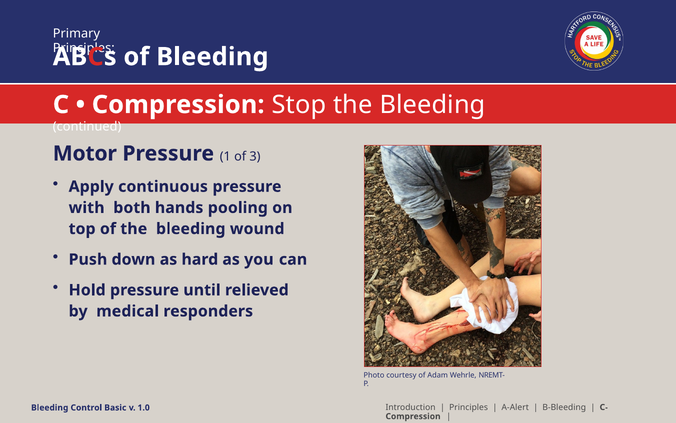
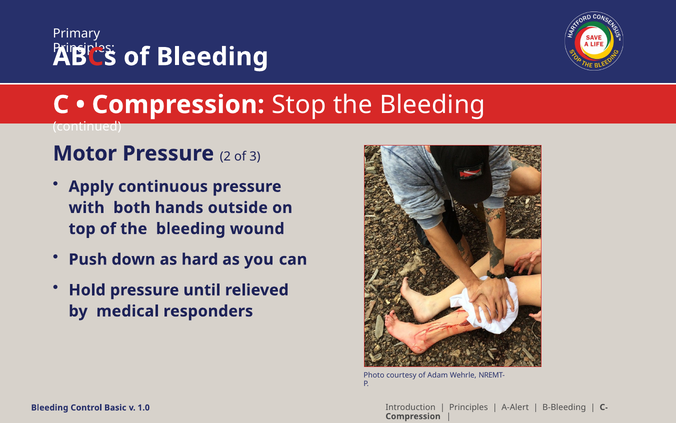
1: 1 -> 2
pooling: pooling -> outside
